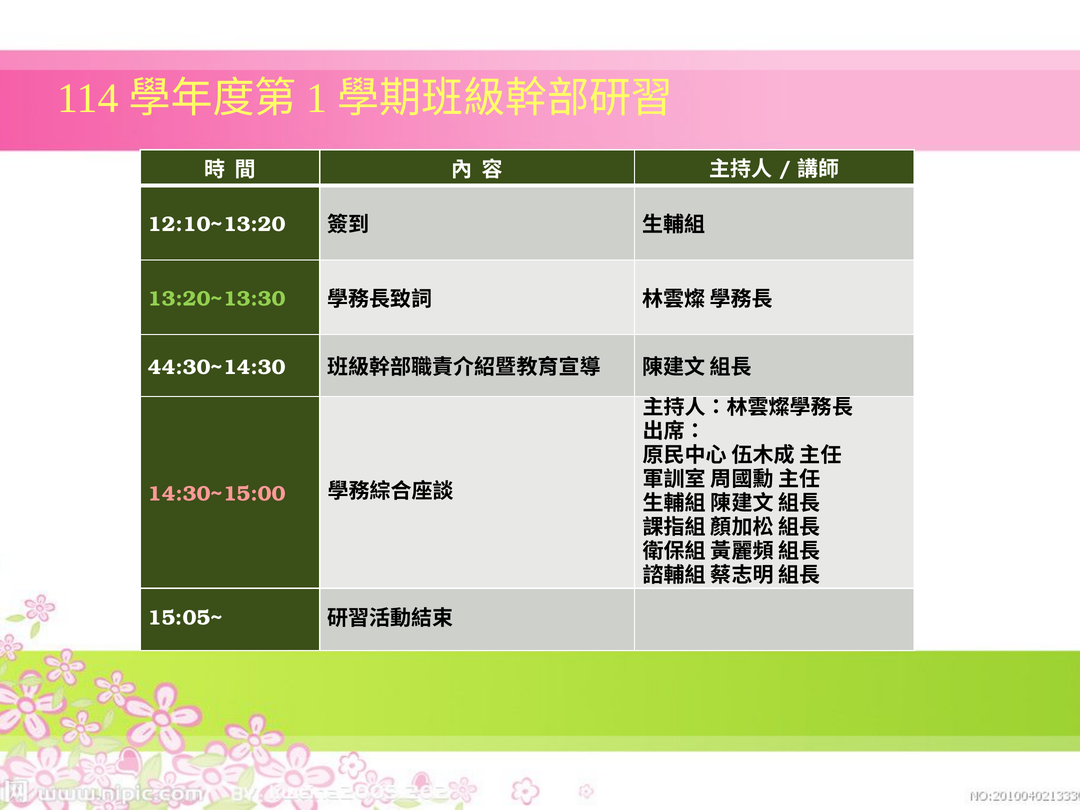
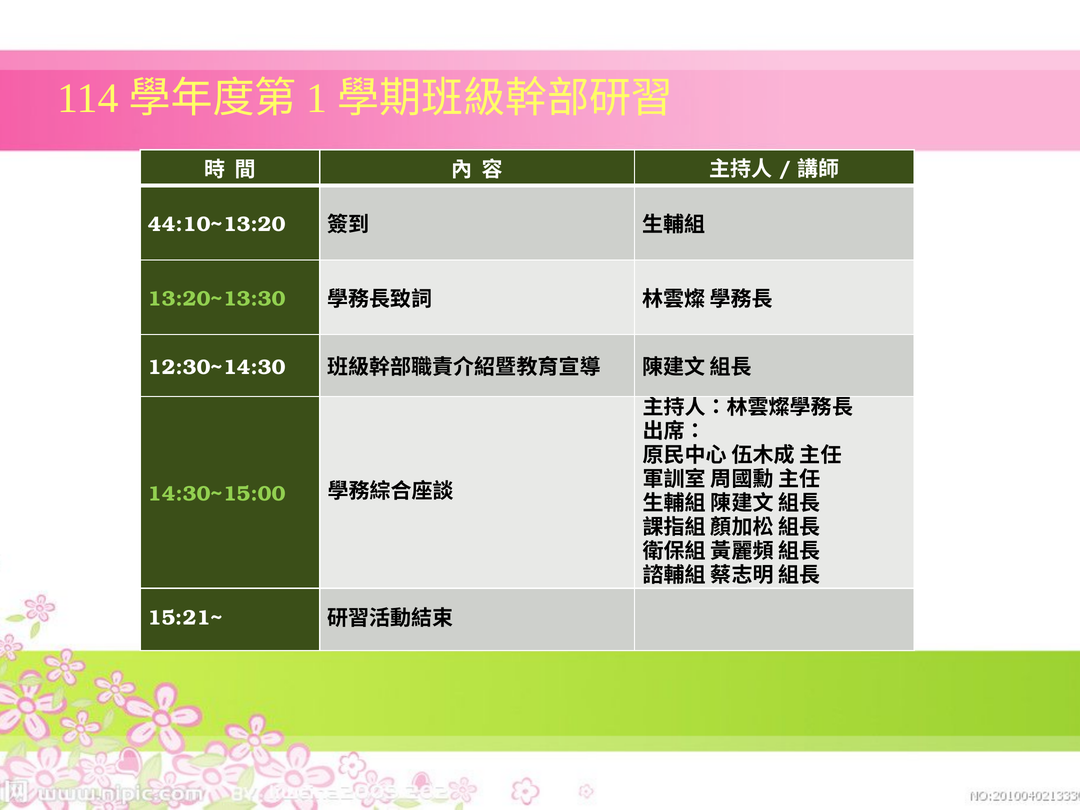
12:10~13:20: 12:10~13:20 -> 44:10~13:20
44:30~14:30: 44:30~14:30 -> 12:30~14:30
14:30~15:00 colour: pink -> light green
15:05~: 15:05~ -> 15:21~
